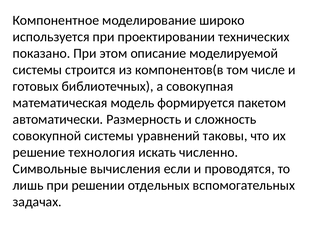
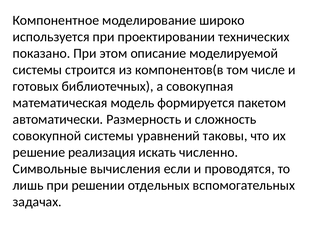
технология: технология -> реализация
